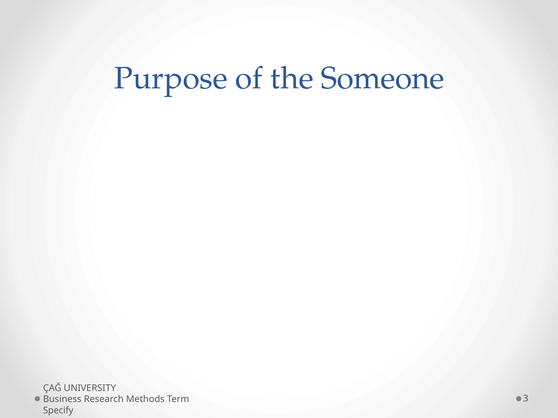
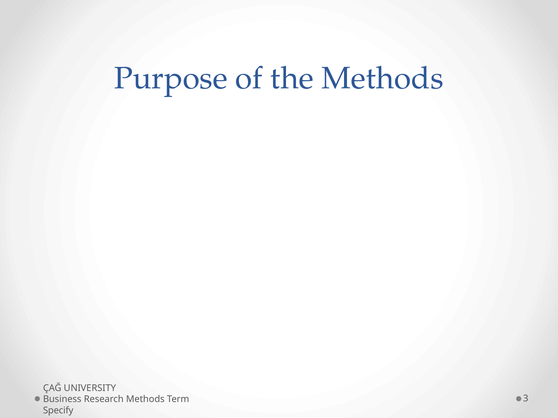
the Someone: Someone -> Methods
